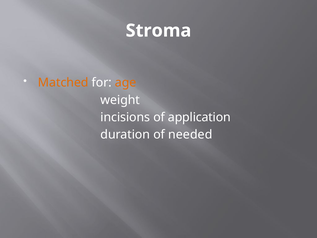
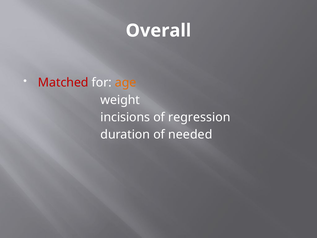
Stroma: Stroma -> Overall
Matched colour: orange -> red
application: application -> regression
